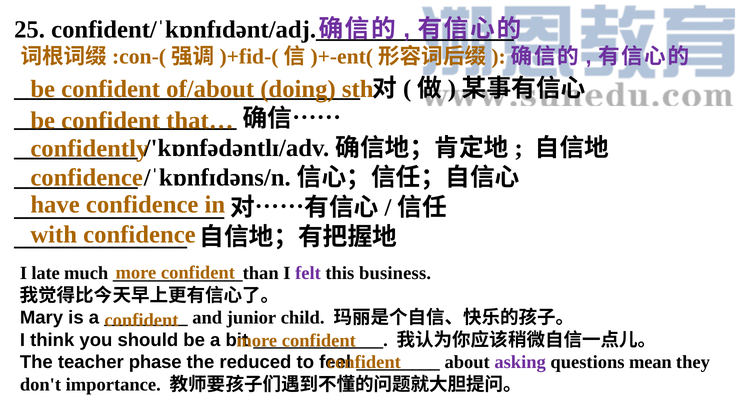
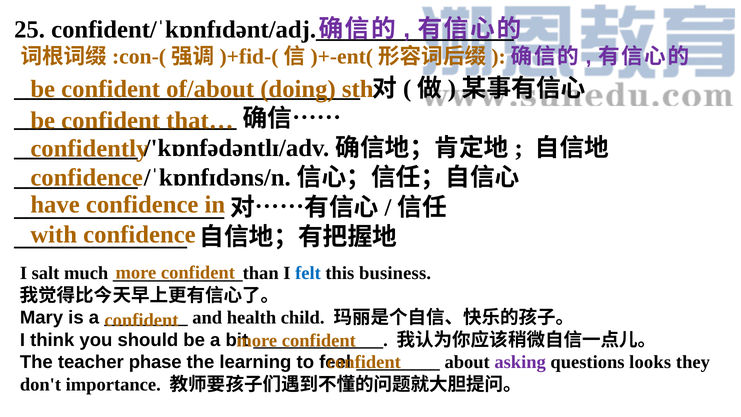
late: late -> salt
felt colour: purple -> blue
junior: junior -> health
reduced: reduced -> learning
mean: mean -> looks
